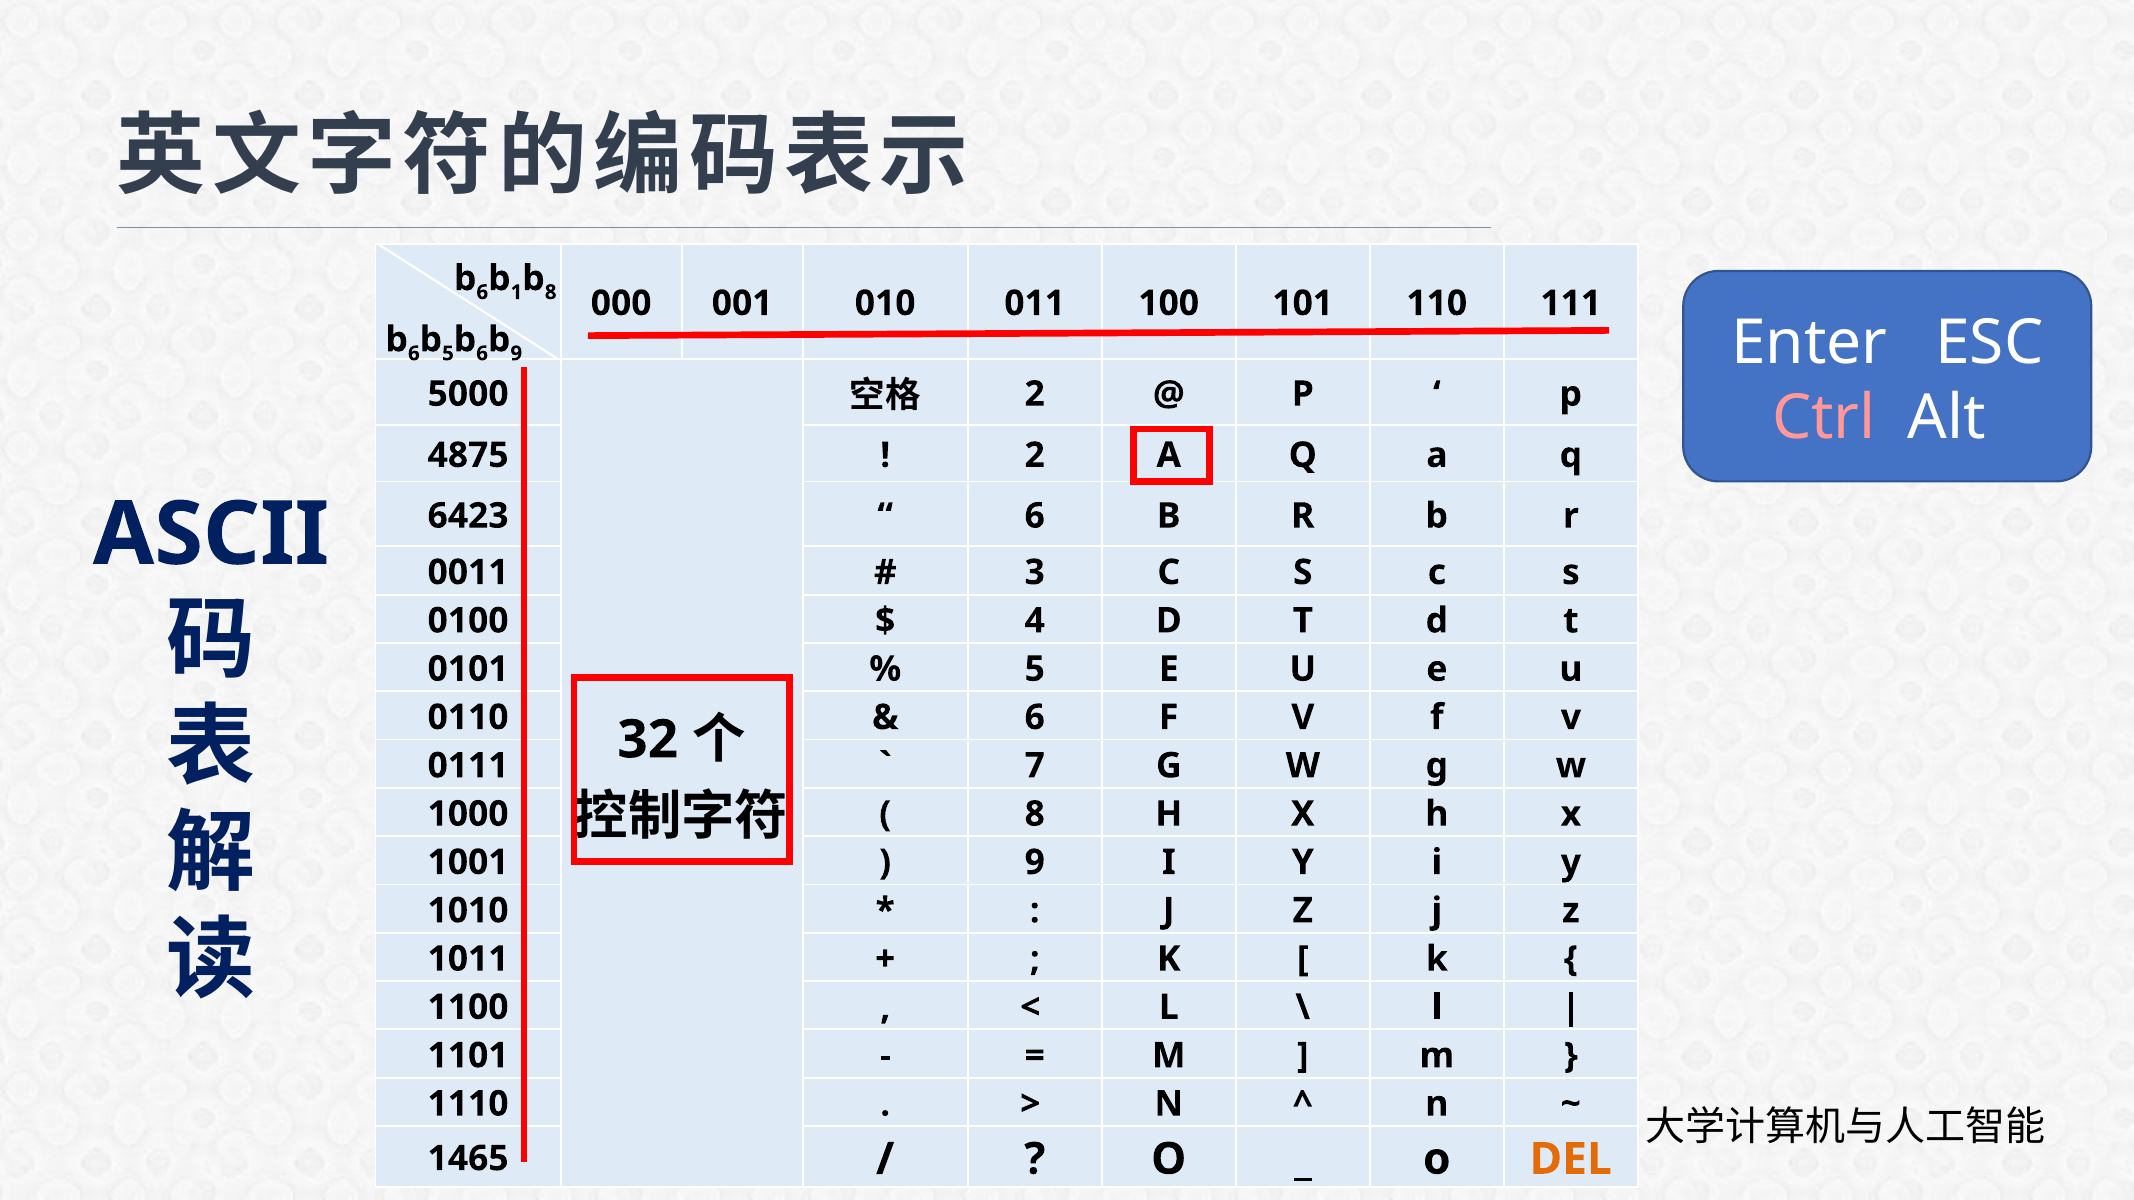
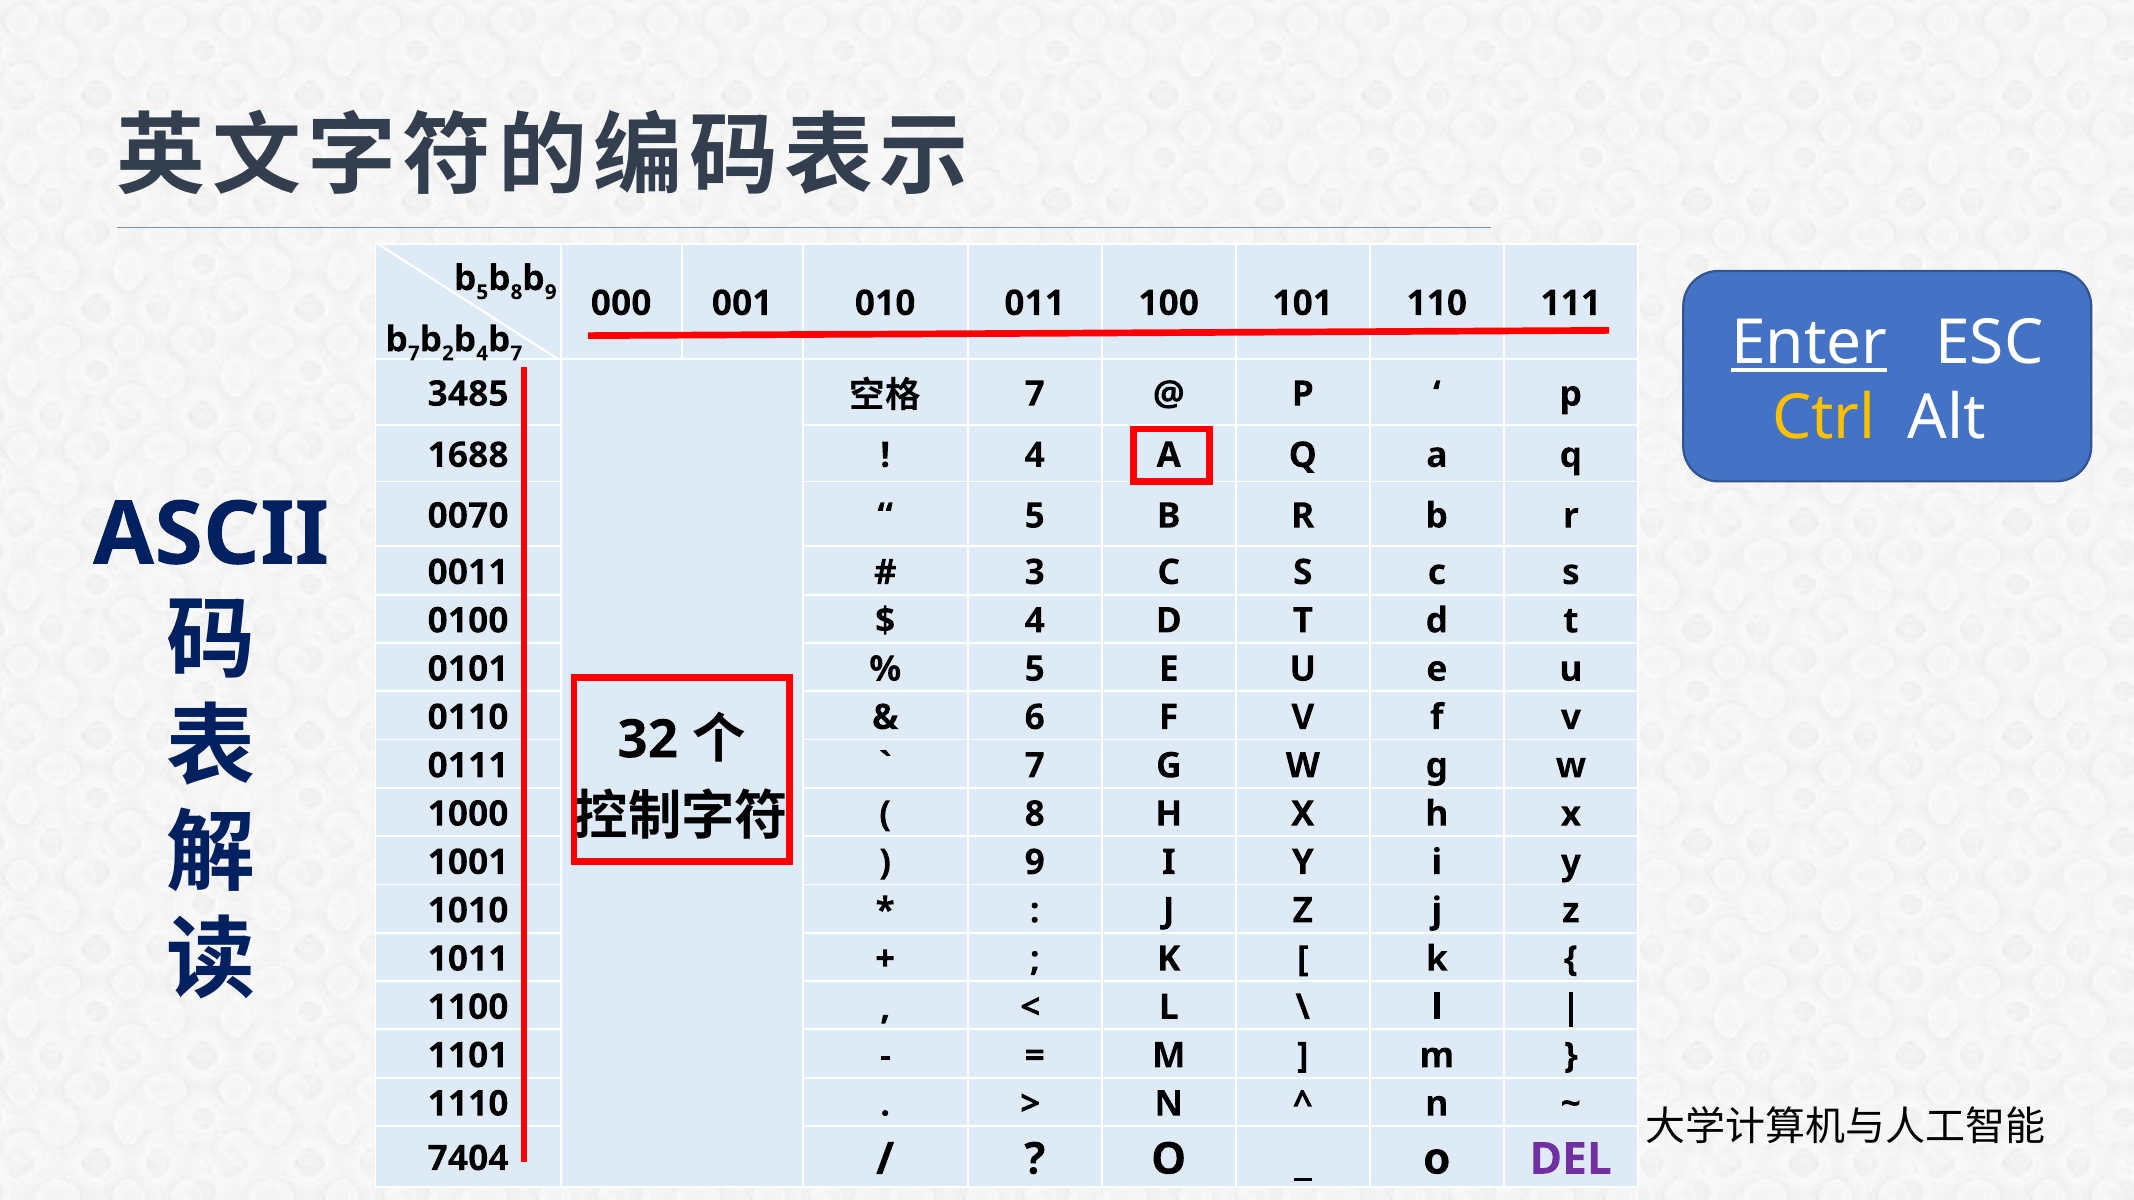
6 at (482, 292): 6 -> 5
b 1: 1 -> 8
b 8: 8 -> 9
Enter underline: none -> present
6 at (414, 354): 6 -> 7
b 5: 5 -> 2
6 at (482, 354): 6 -> 4
9 at (516, 354): 9 -> 7
2 at (1035, 394): 2 -> 7
5000: 5000 -> 3485
Ctrl colour: pink -> yellow
4875: 4875 -> 1688
2 at (1035, 455): 2 -> 4
6423: 6423 -> 0070
6 at (1035, 516): 6 -> 5
1465: 1465 -> 7404
DEL colour: orange -> purple
